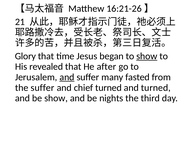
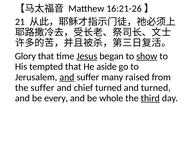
Jesus underline: none -> present
revealed: revealed -> tempted
after: after -> aside
fasted: fasted -> raised
be show: show -> every
nights: nights -> whole
third underline: none -> present
